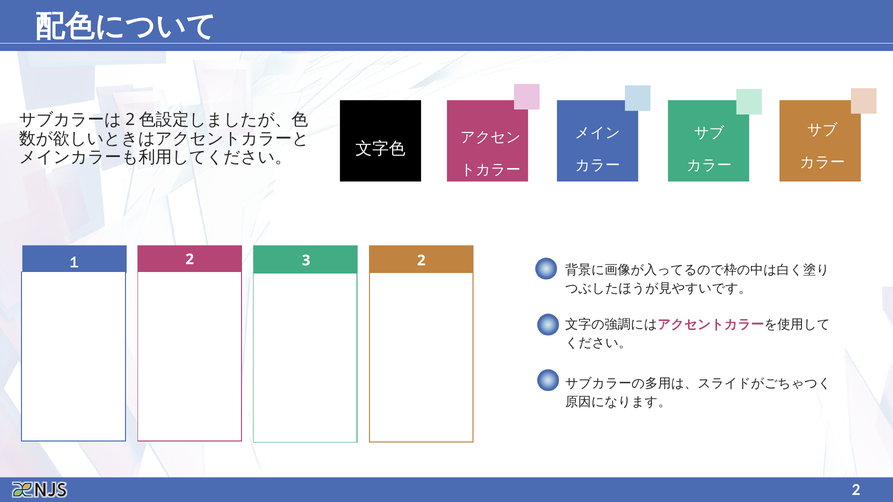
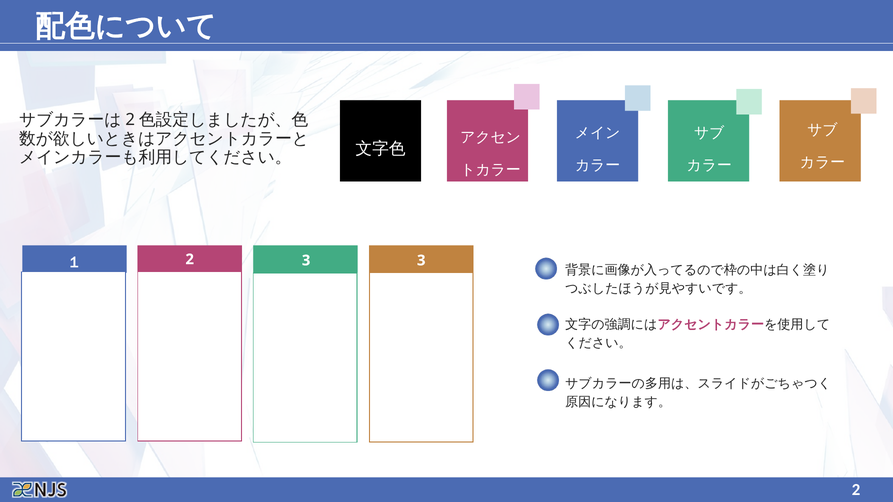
3 2: 2 -> 3
